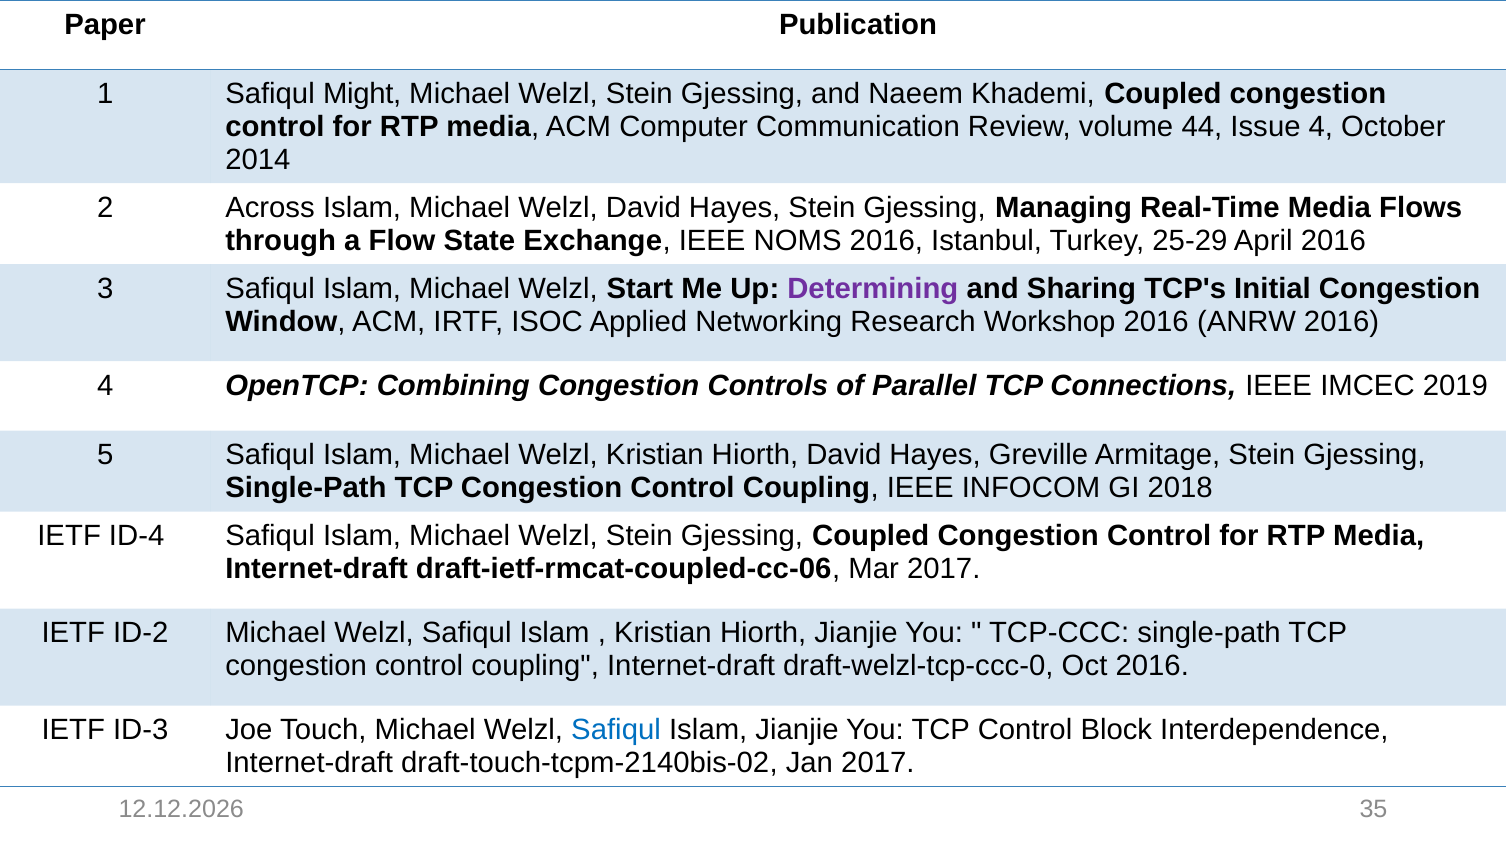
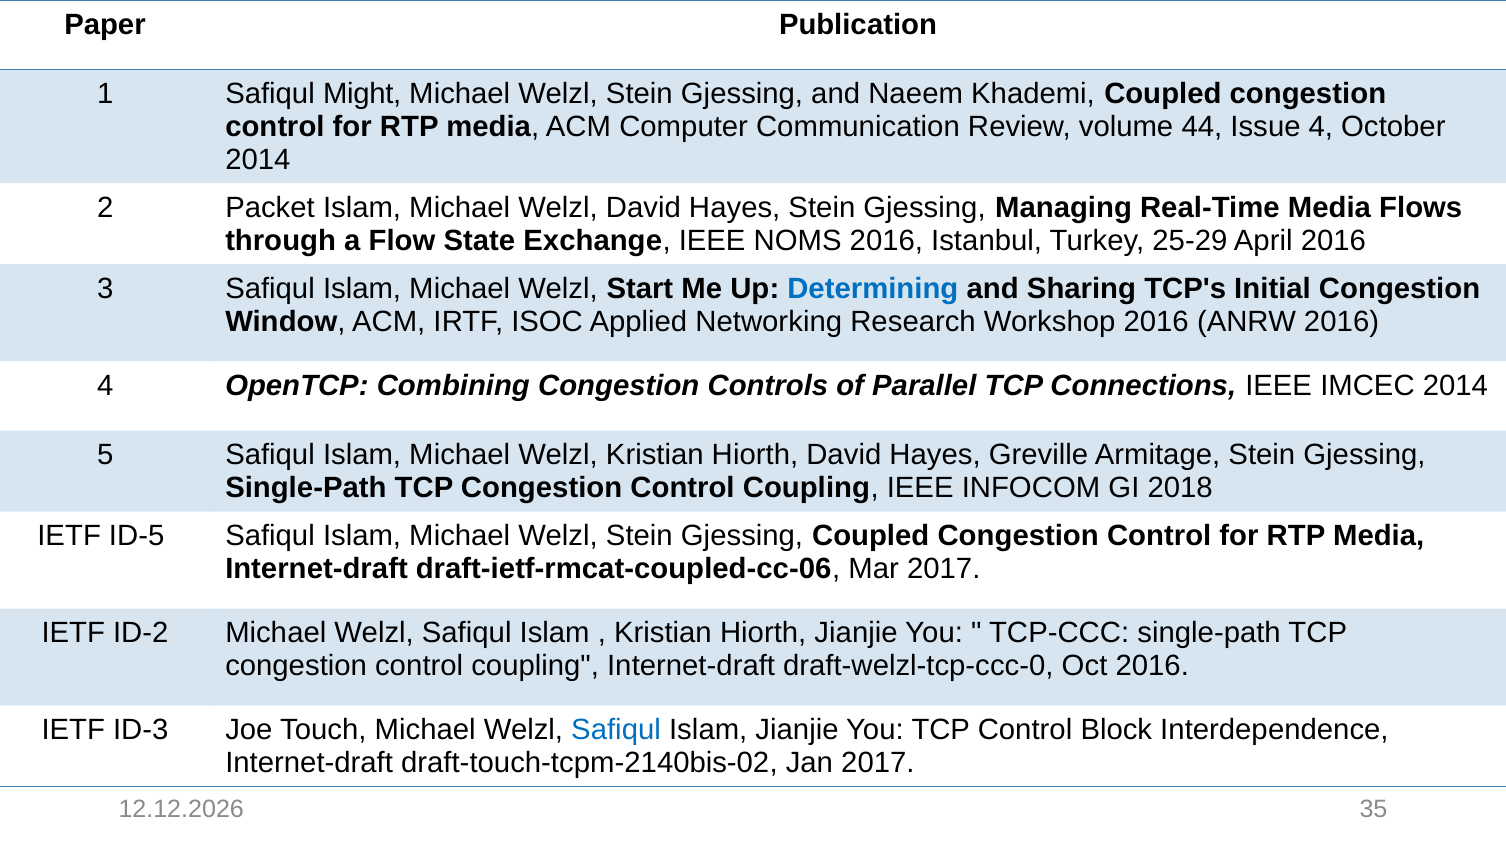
Across: Across -> Packet
Determining colour: purple -> blue
IMCEC 2019: 2019 -> 2014
ID-4: ID-4 -> ID-5
